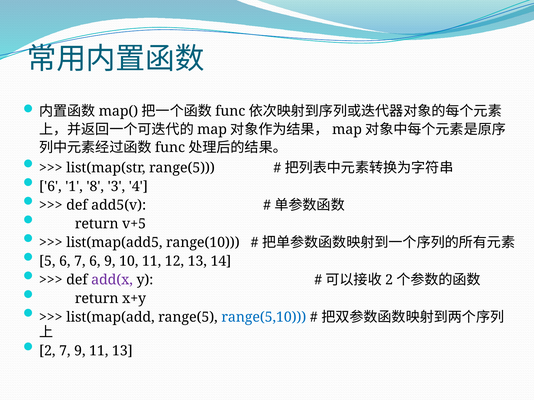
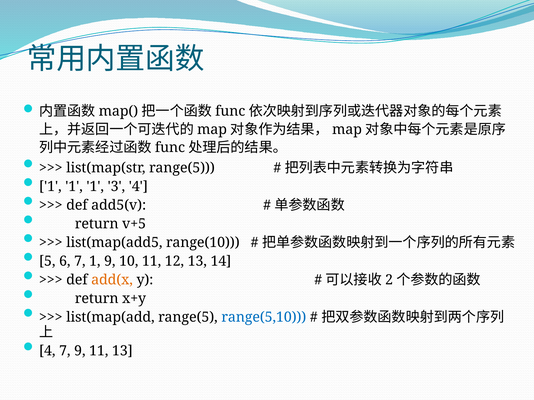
6 at (50, 187): 6 -> 1
8 at (95, 187): 8 -> 1
7 6: 6 -> 1
add(x colour: purple -> orange
2 at (47, 351): 2 -> 4
